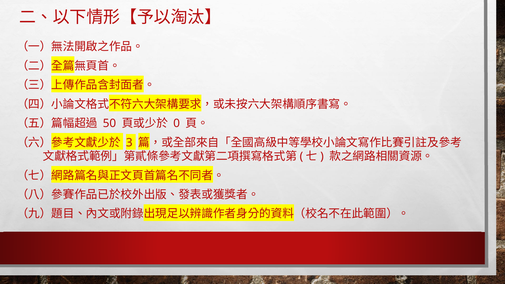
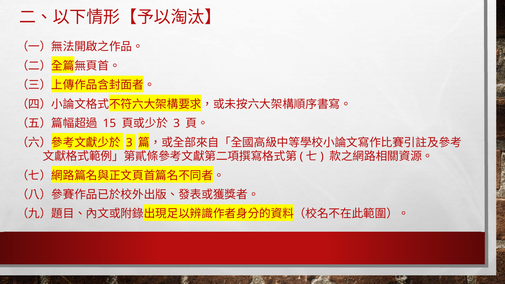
50: 50 -> 15
0 at (177, 123): 0 -> 3
